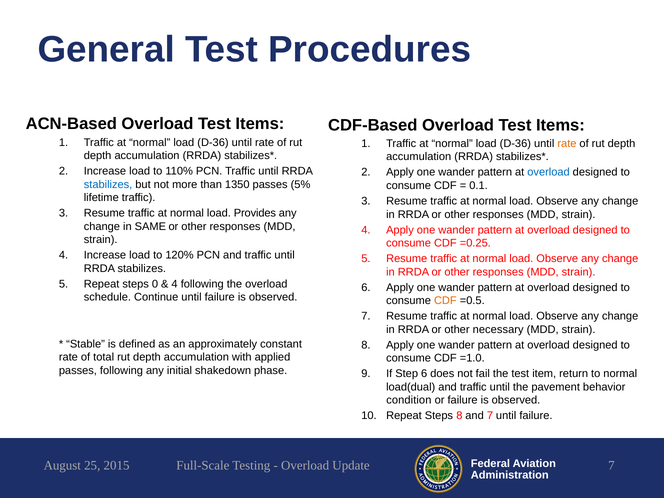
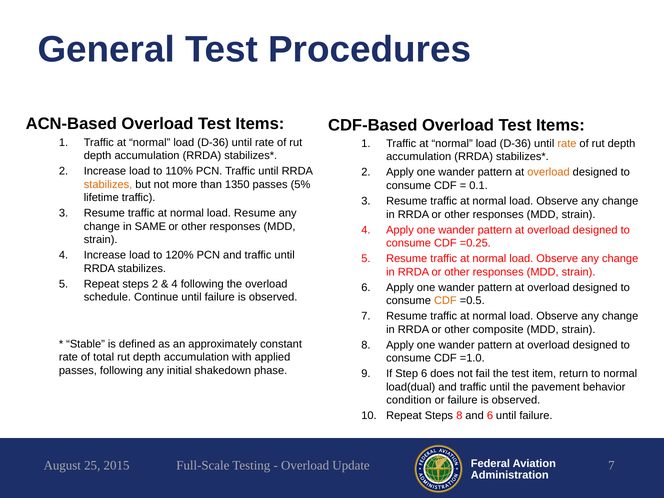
overload at (549, 172) colour: blue -> orange
stabilizes at (108, 184) colour: blue -> orange
load Provides: Provides -> Resume
steps 0: 0 -> 2
necessary: necessary -> composite
and 7: 7 -> 6
